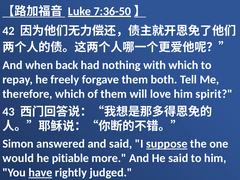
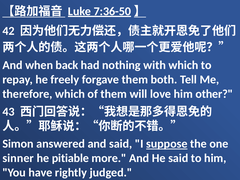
spirit: spirit -> other
would: would -> sinner
have underline: present -> none
